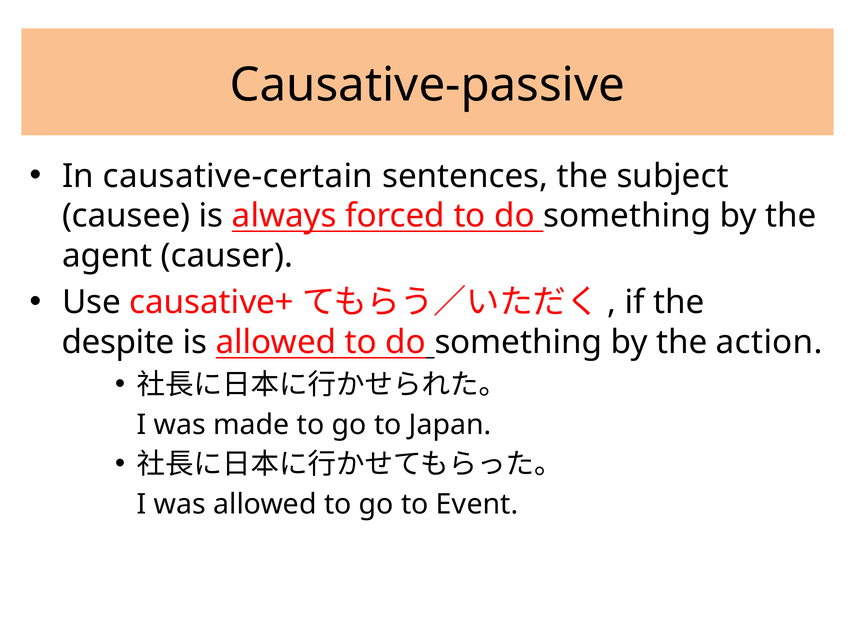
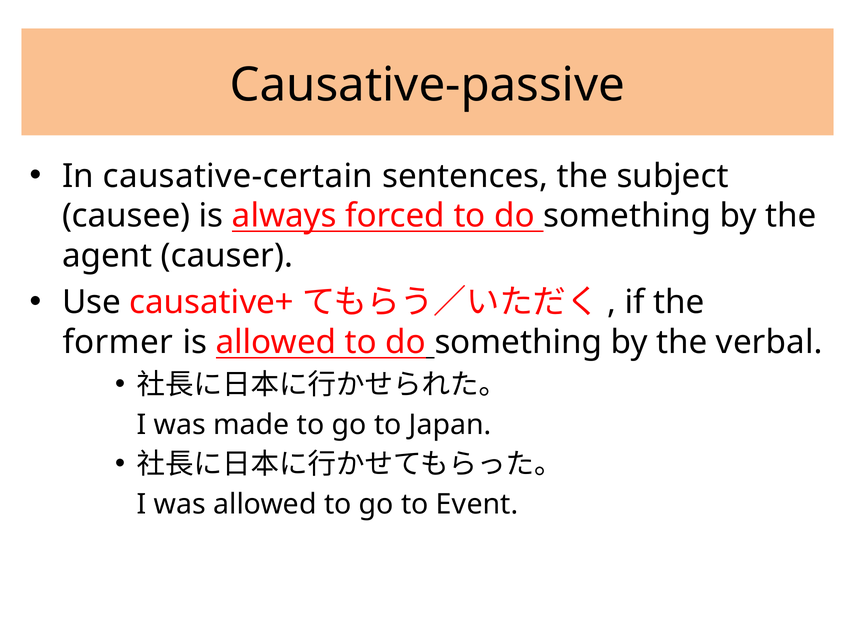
despite: despite -> former
action: action -> verbal
